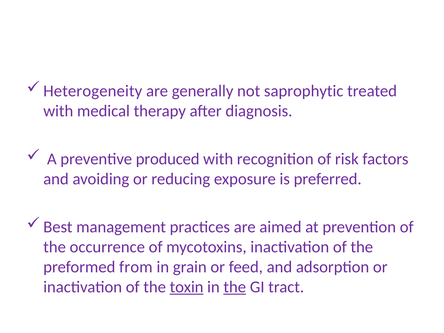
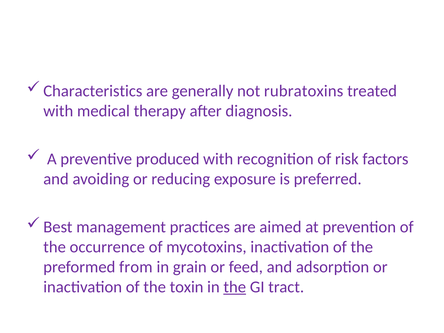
Heterogeneity: Heterogeneity -> Characteristics
saprophytic: saprophytic -> rubratoxins
toxin underline: present -> none
